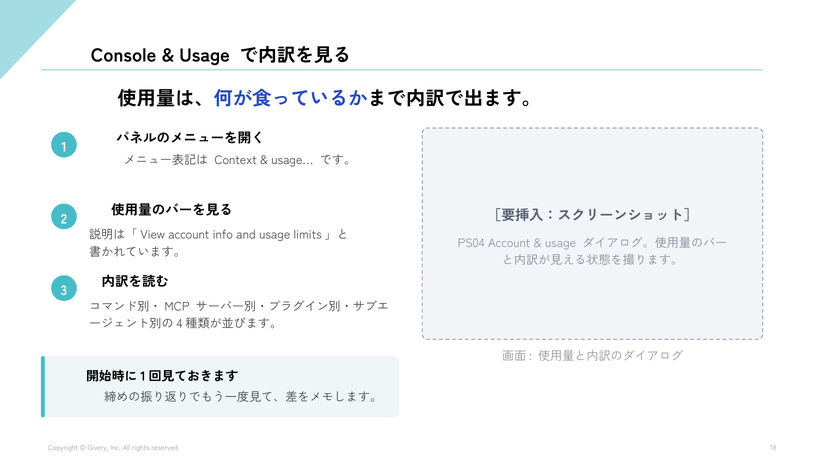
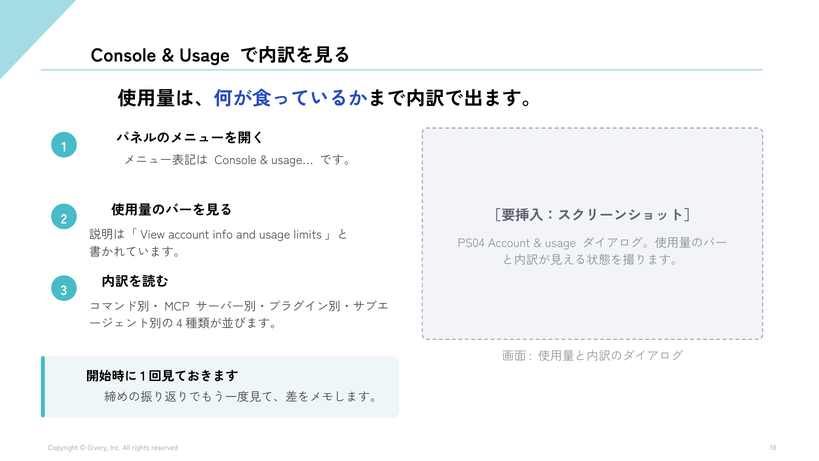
Context at (236, 160): Context -> Console
